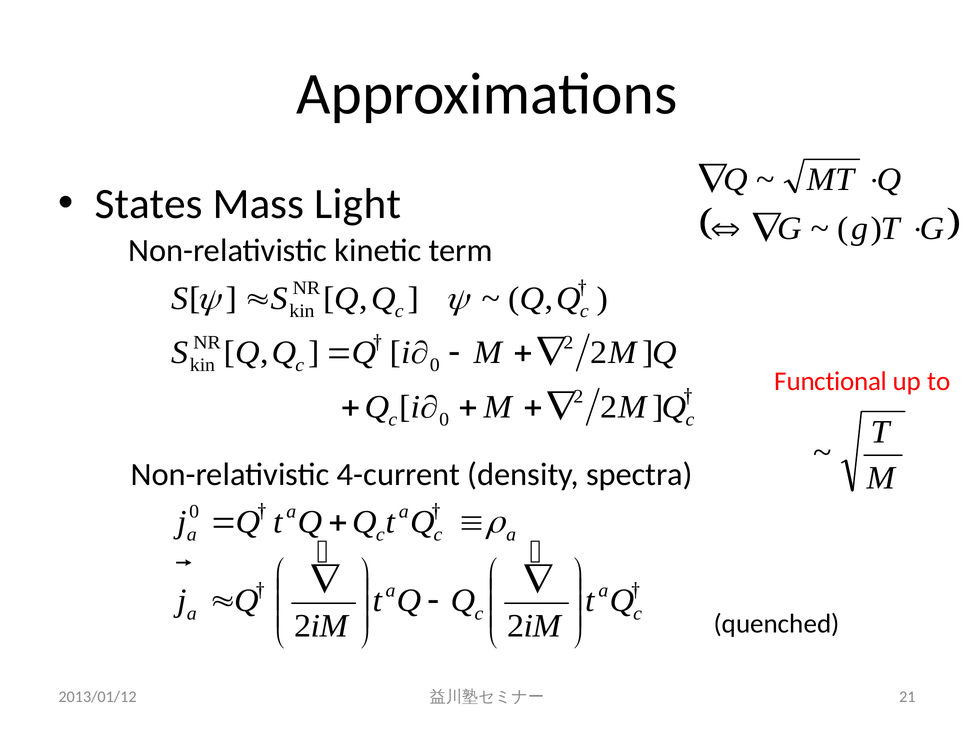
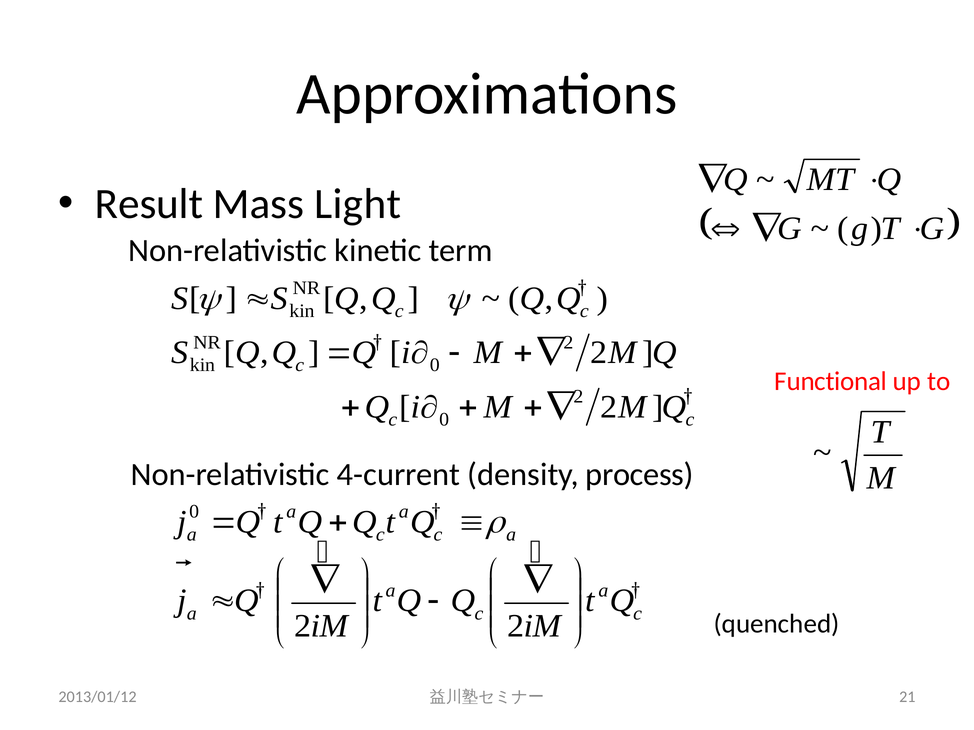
States: States -> Result
spectra: spectra -> process
